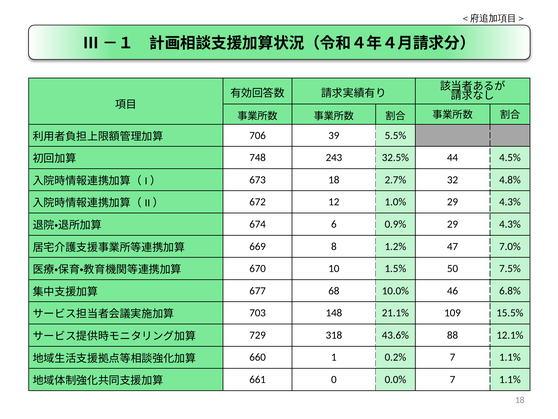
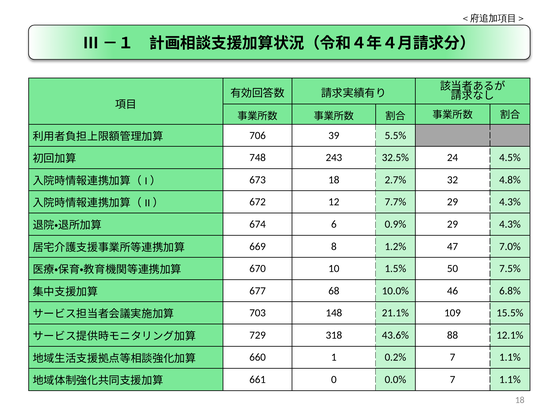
44: 44 -> 24
1.0%: 1.0% -> 7.7%
